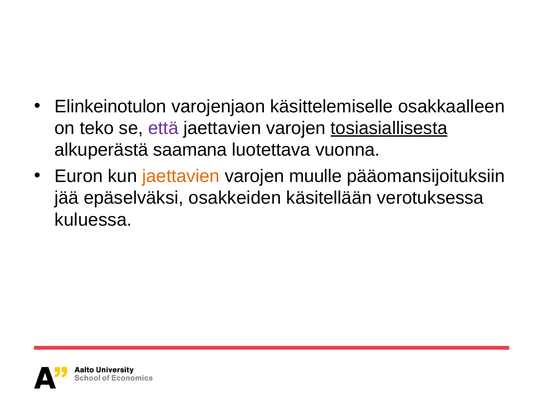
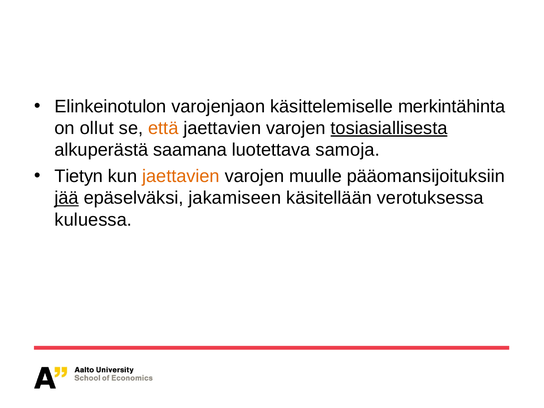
osakkaalleen: osakkaalleen -> merkintähinta
teko: teko -> ollut
että colour: purple -> orange
vuonna: vuonna -> samoja
Euron: Euron -> Tietyn
jää underline: none -> present
osakkeiden: osakkeiden -> jakamiseen
